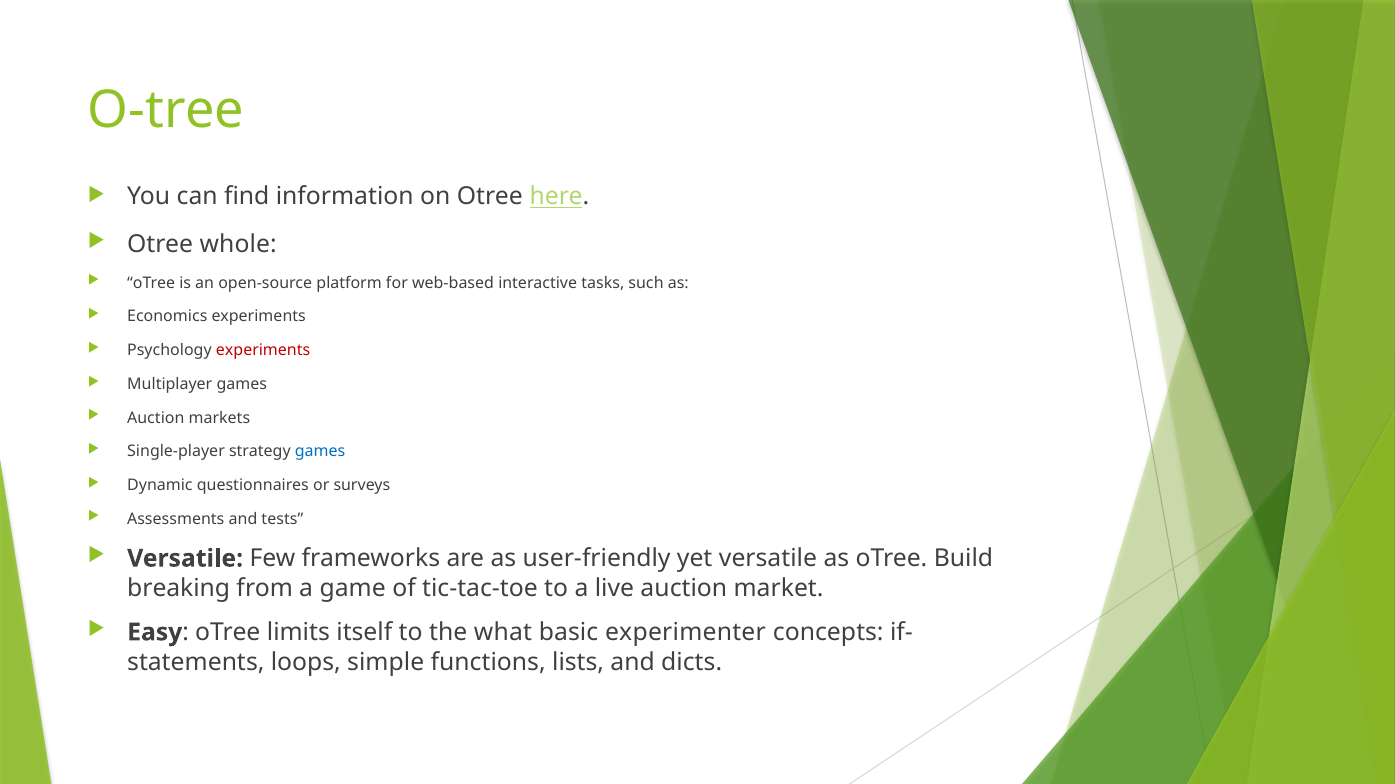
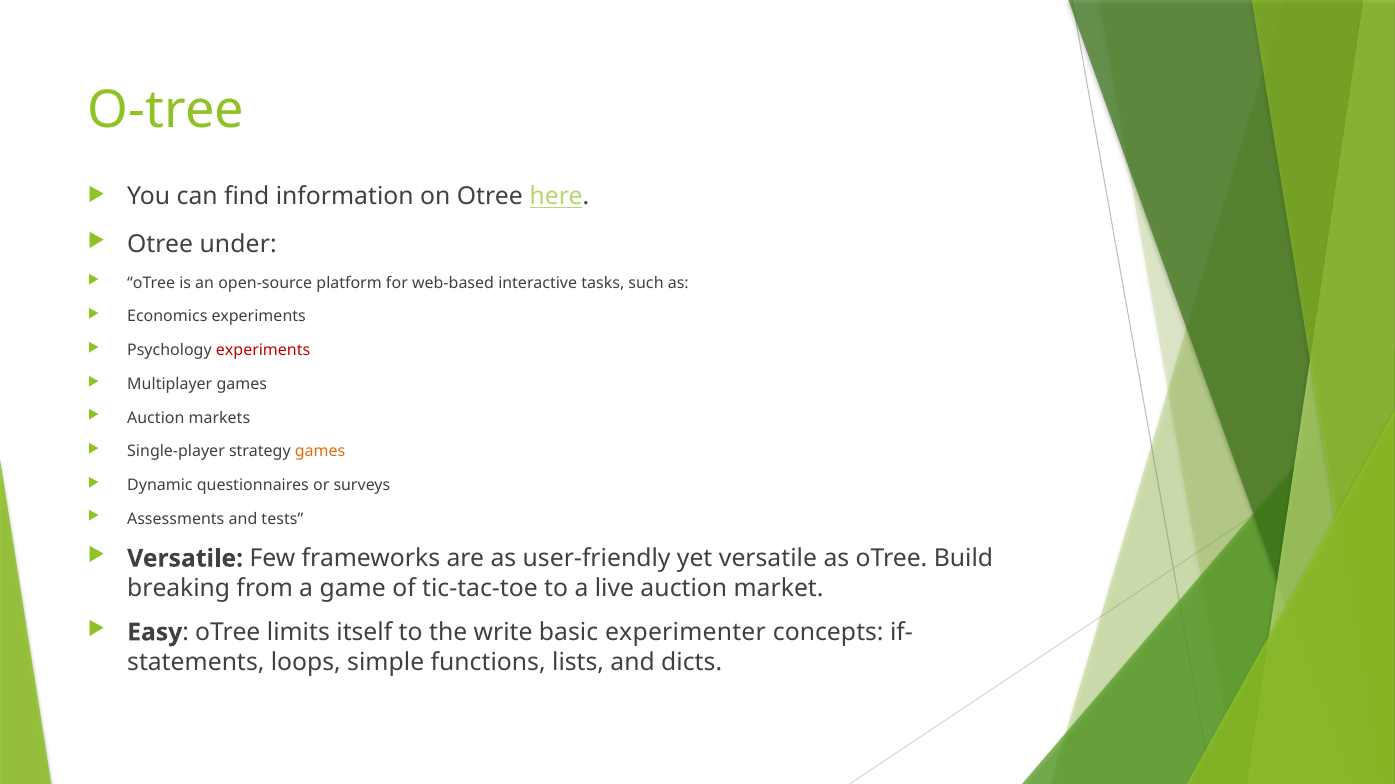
whole: whole -> under
games at (320, 452) colour: blue -> orange
what: what -> write
